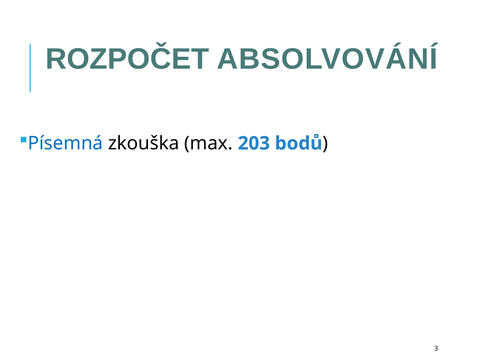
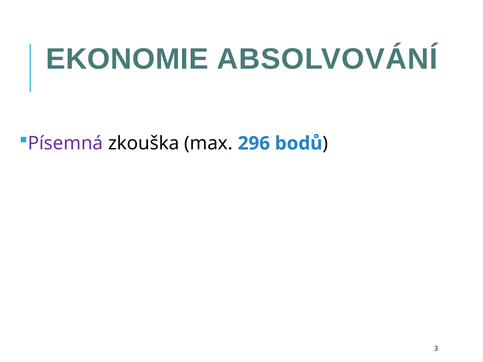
ROZPOČET: ROZPOČET -> EKONOMIE
Písemná colour: blue -> purple
203: 203 -> 296
